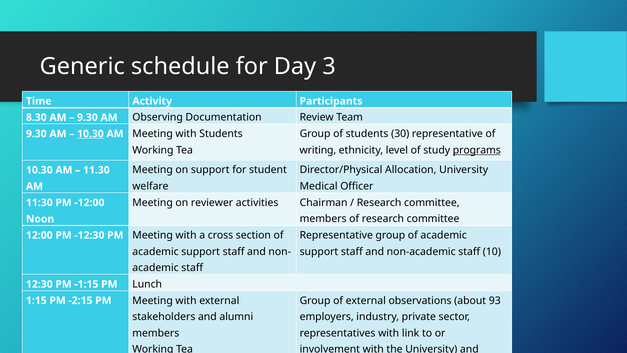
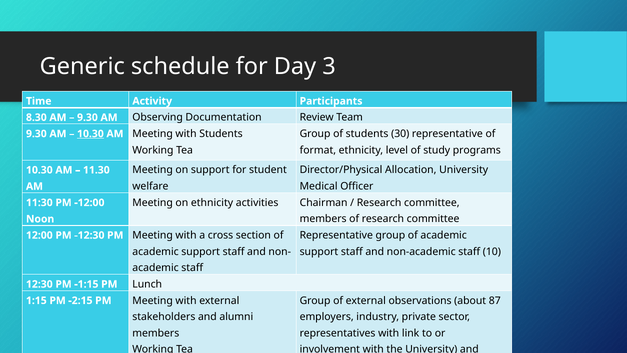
writing: writing -> format
programs underline: present -> none
on reviewer: reviewer -> ethnicity
93: 93 -> 87
